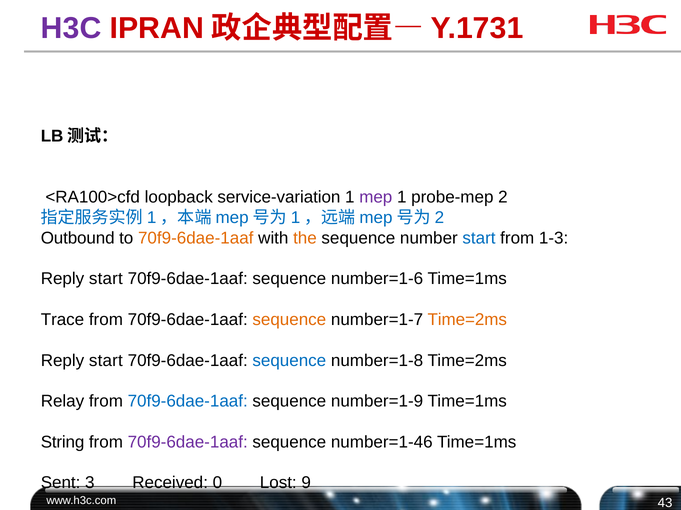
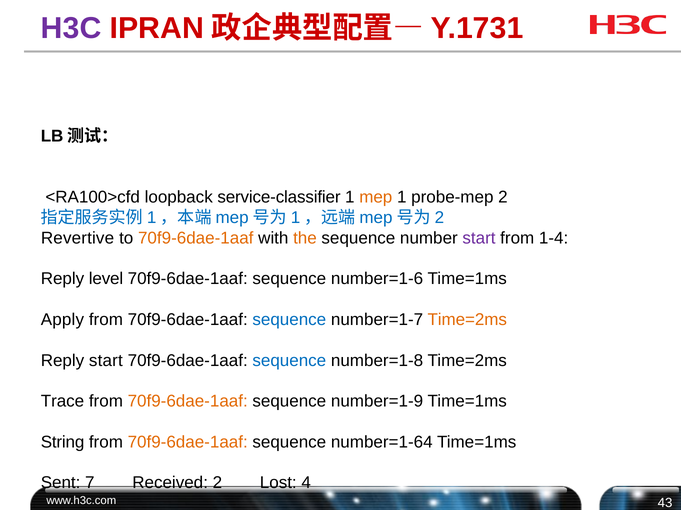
service-variation: service-variation -> service-classifier
mep colour: purple -> orange
Outbound: Outbound -> Revertive
start at (479, 238) colour: blue -> purple
1-3: 1-3 -> 1-4
start at (106, 279): start -> level
Trace: Trace -> Apply
sequence at (289, 320) colour: orange -> blue
Relay: Relay -> Trace
70f9-6dae-1aaf at (188, 402) colour: blue -> orange
70f9-6dae-1aaf at (188, 443) colour: purple -> orange
number=1-46: number=1-46 -> number=1-64
3: 3 -> 7
Received 0: 0 -> 2
9: 9 -> 4
